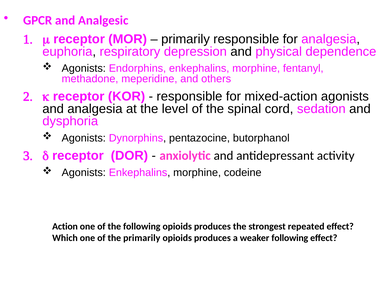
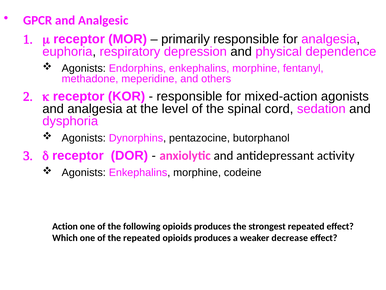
the primarily: primarily -> repeated
weaker following: following -> decrease
